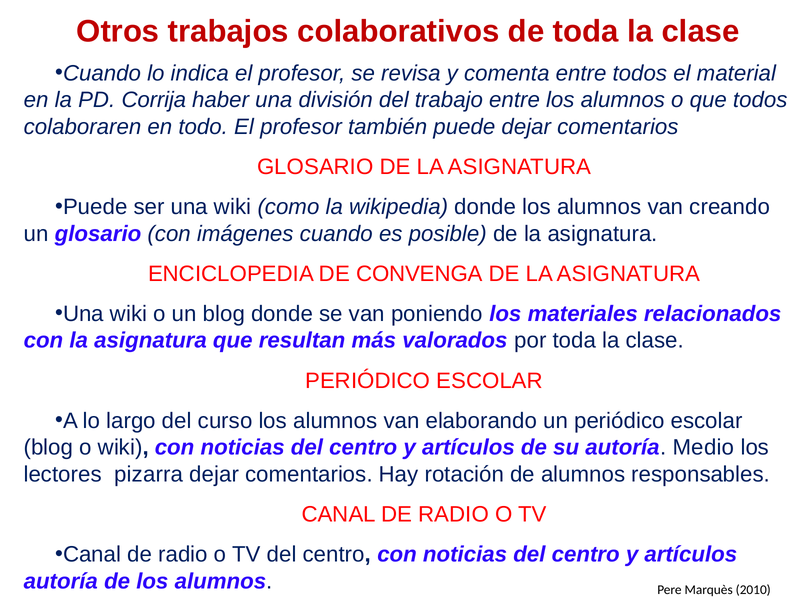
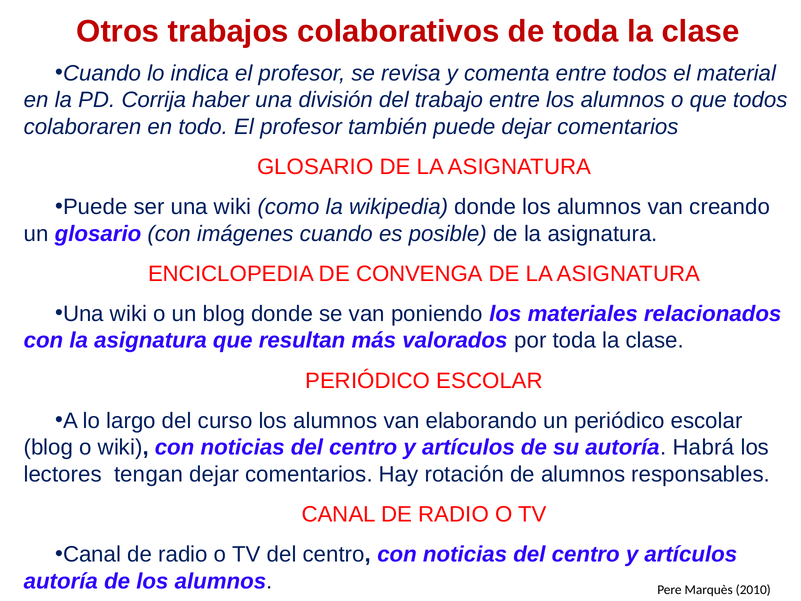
Medio: Medio -> Habrá
pizarra: pizarra -> tengan
